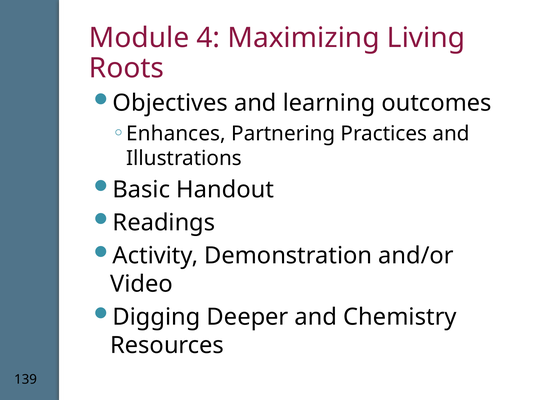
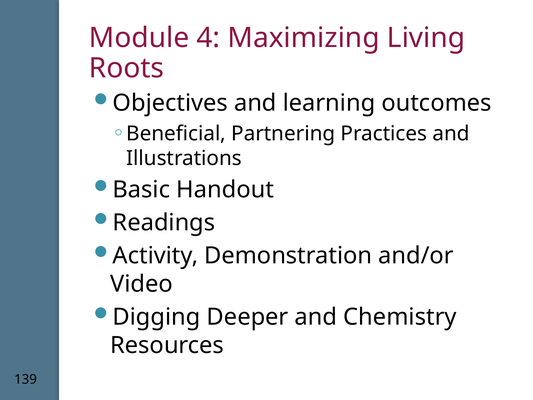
Enhances: Enhances -> Beneficial
